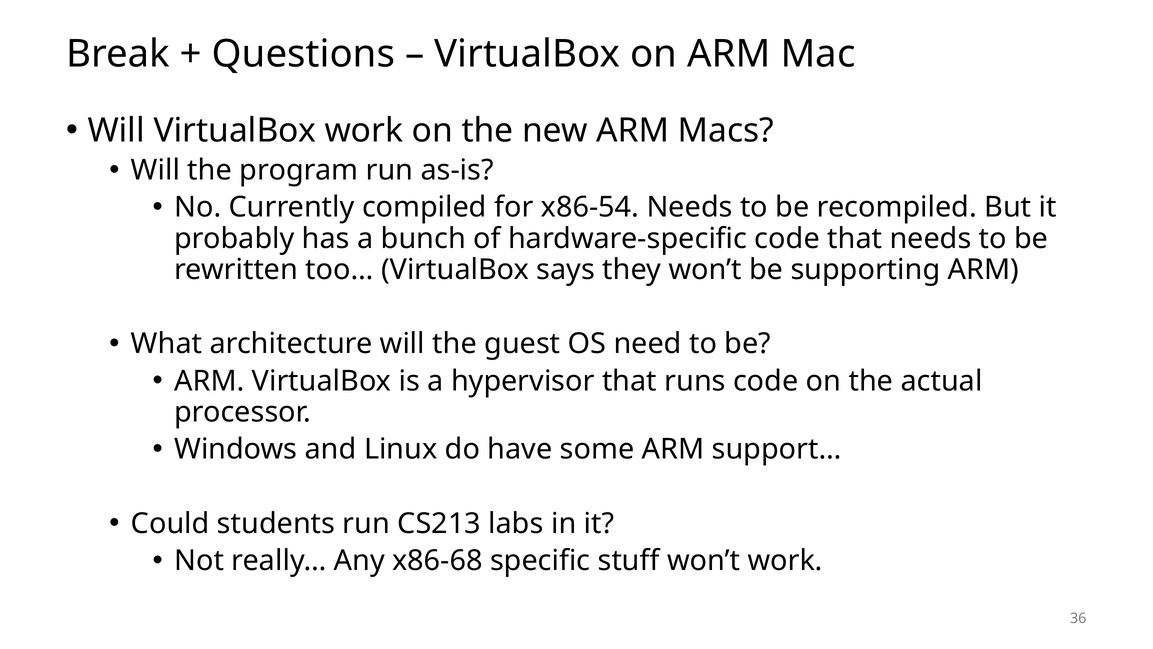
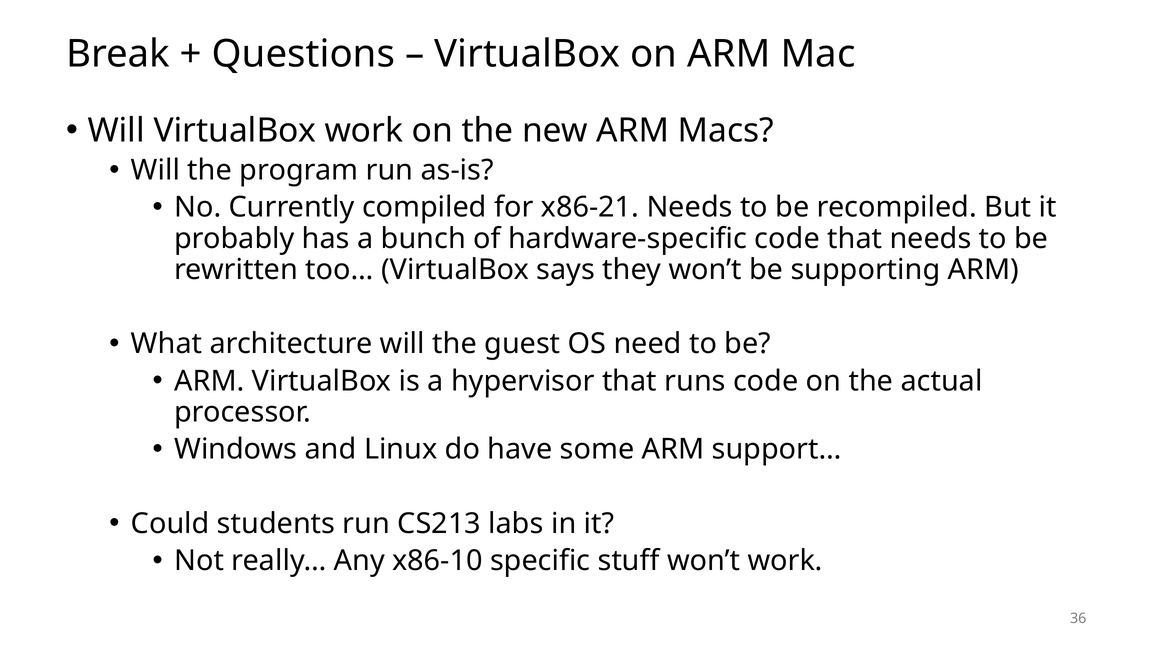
x86-54: x86-54 -> x86-21
x86-68: x86-68 -> x86-10
